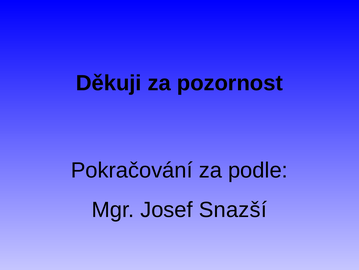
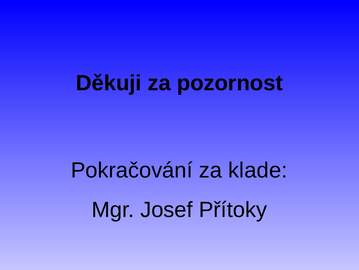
podle: podle -> klade
Snazší: Snazší -> Přítoky
